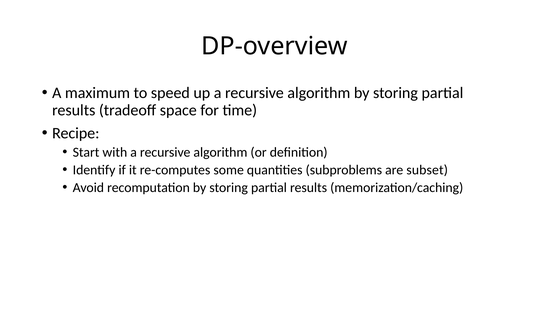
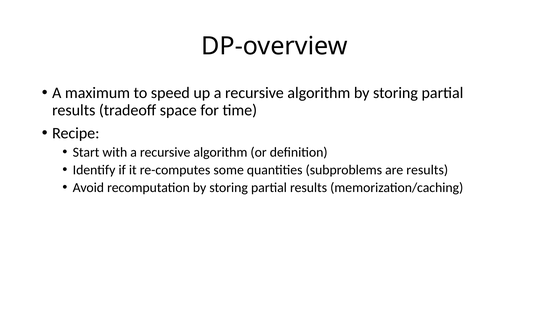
are subset: subset -> results
